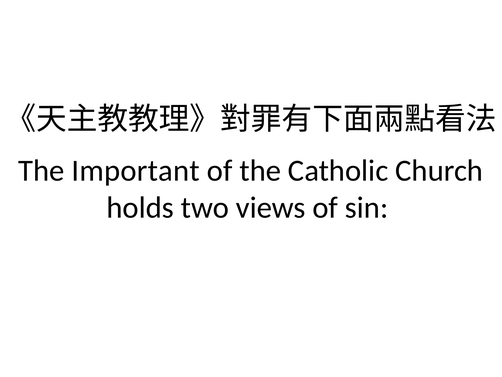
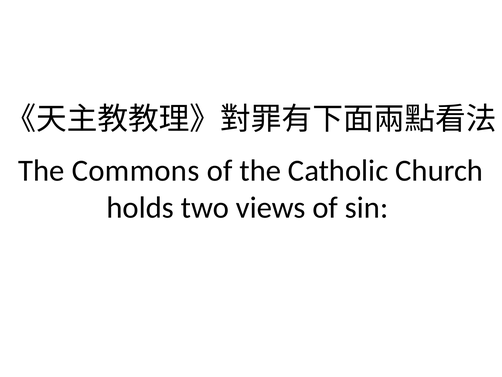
Important: Important -> Commons
